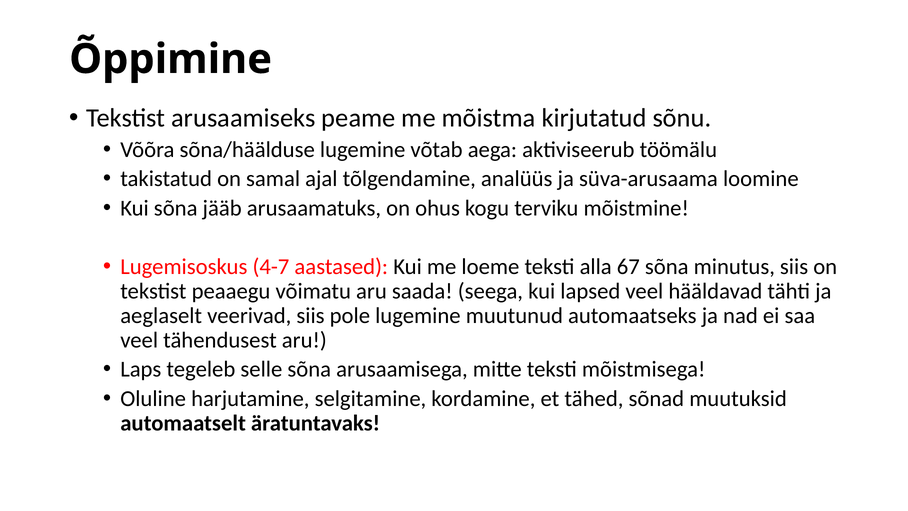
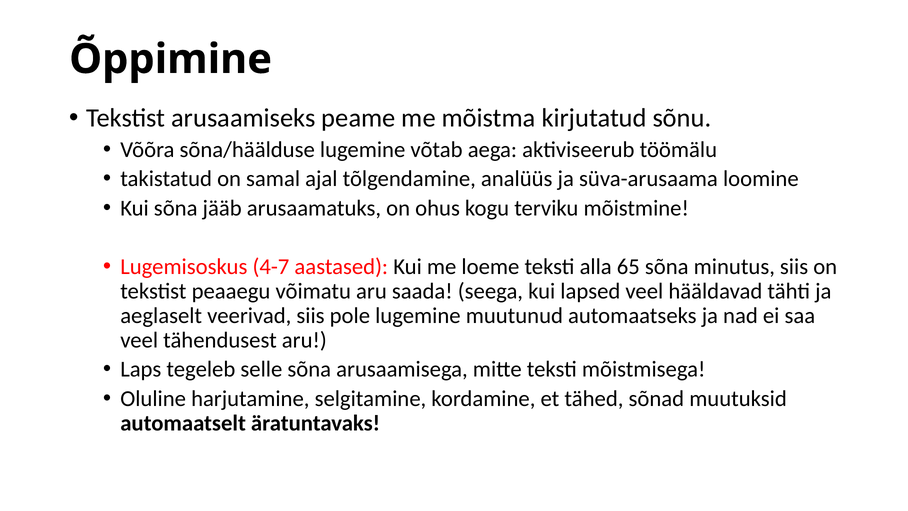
67: 67 -> 65
